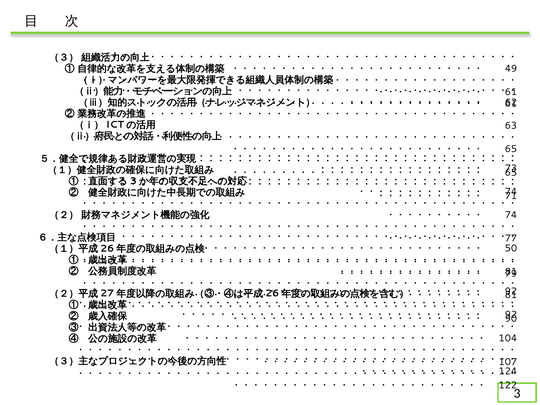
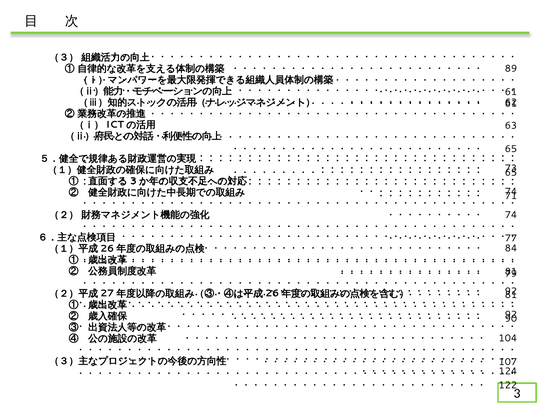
49: 49 -> 89
50: 50 -> 84
